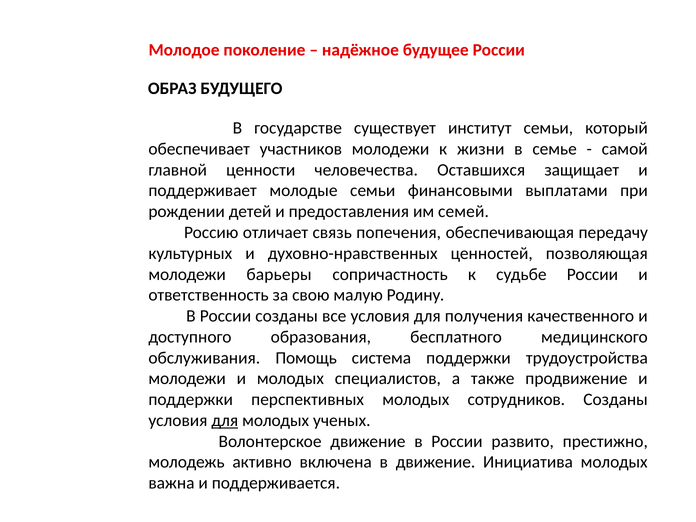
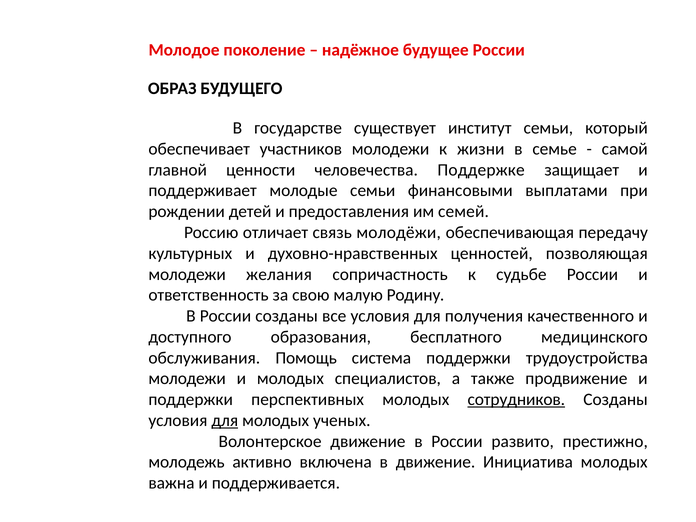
Оставшихся: Оставшихся -> Поддержке
попечения: попечения -> молодёжи
барьеры: барьеры -> желания
сотрудников underline: none -> present
